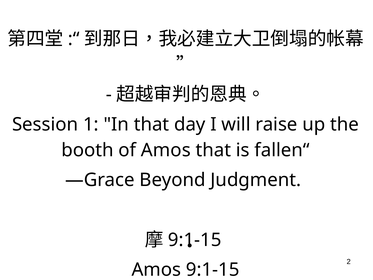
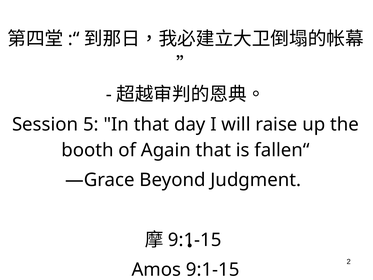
1: 1 -> 5
of Amos: Amos -> Again
